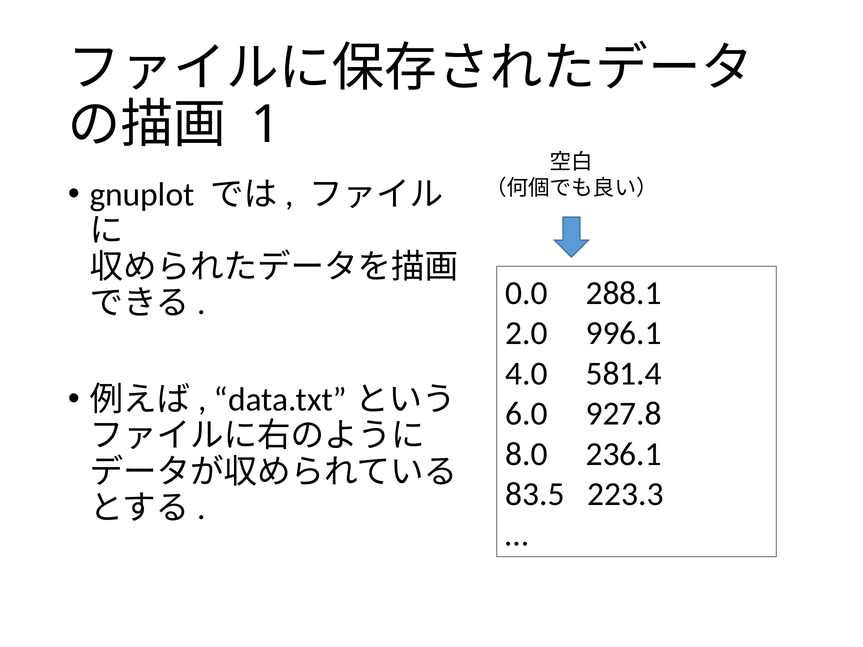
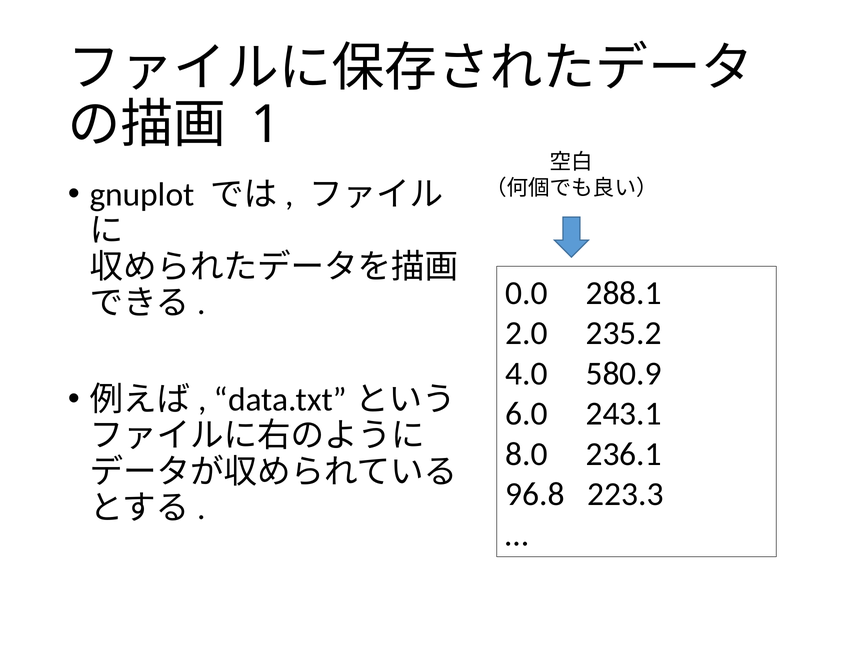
996.1: 996.1 -> 235.2
581.4: 581.4 -> 580.9
927.8: 927.8 -> 243.1
83.5: 83.5 -> 96.8
